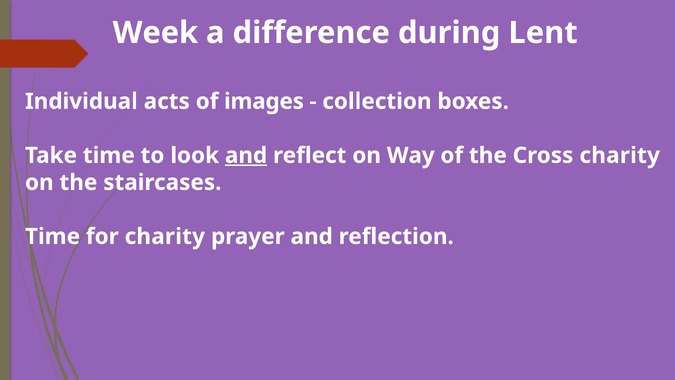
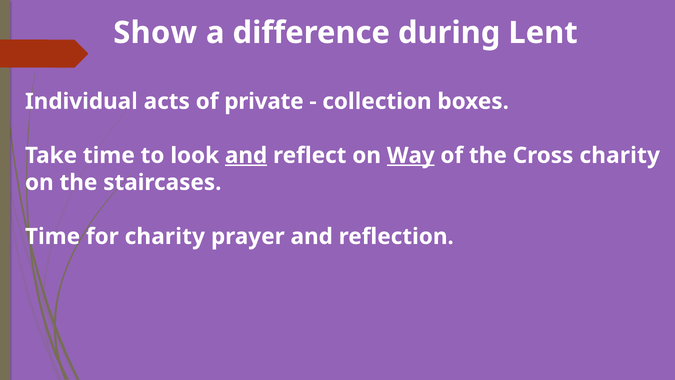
Week: Week -> Show
images: images -> private
Way underline: none -> present
